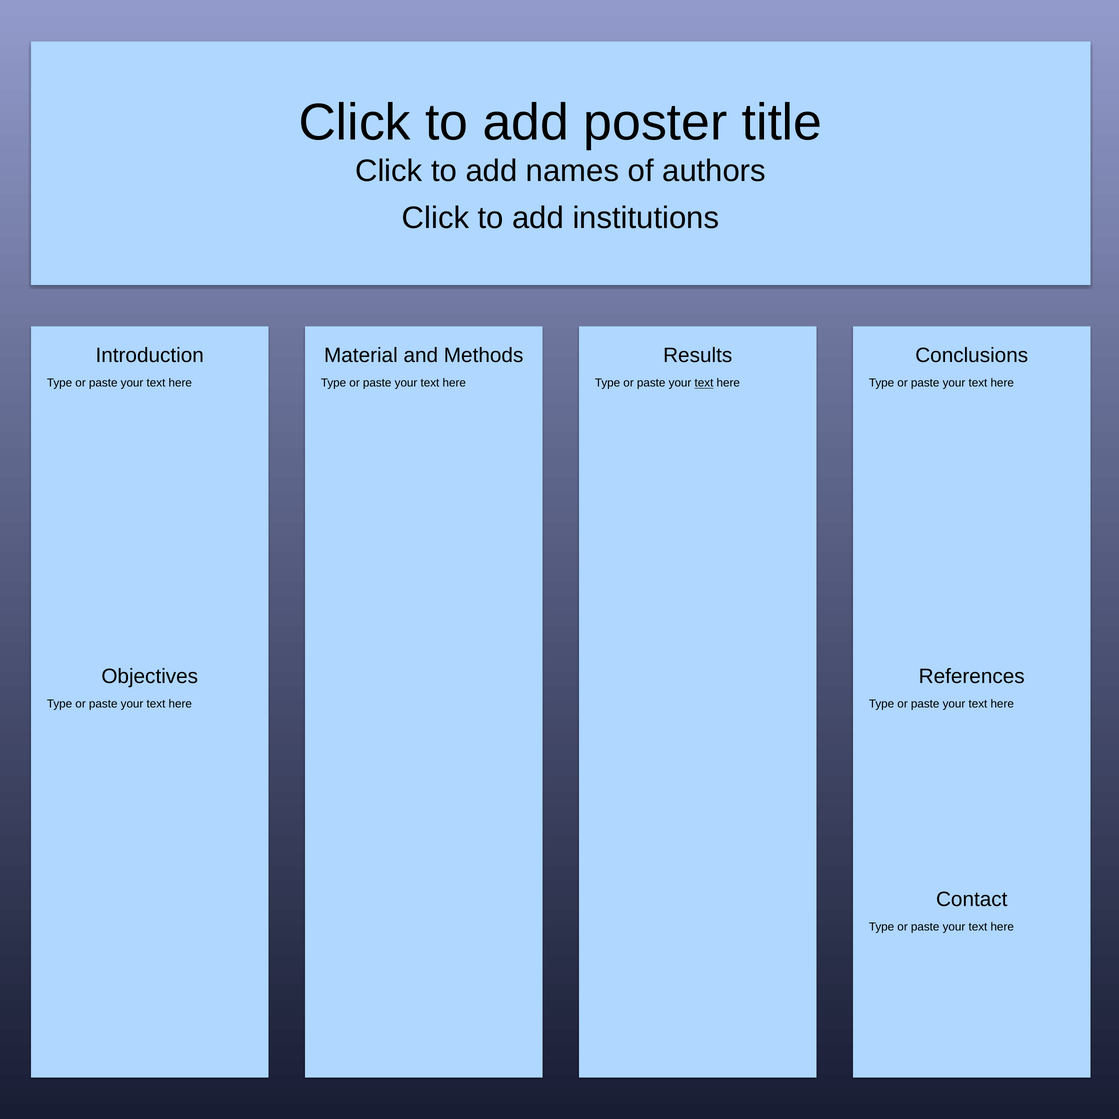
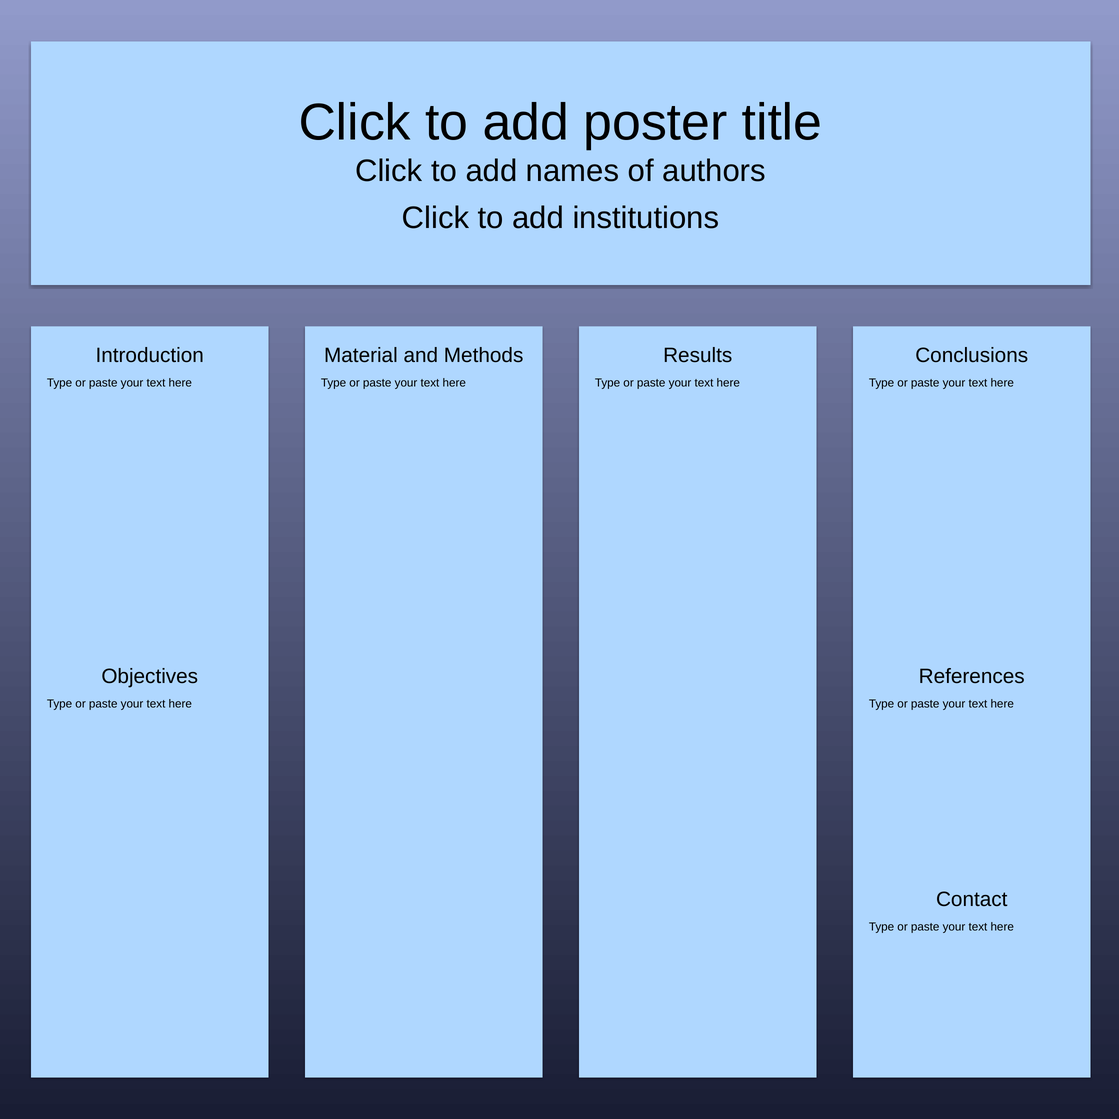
text at (704, 383) underline: present -> none
